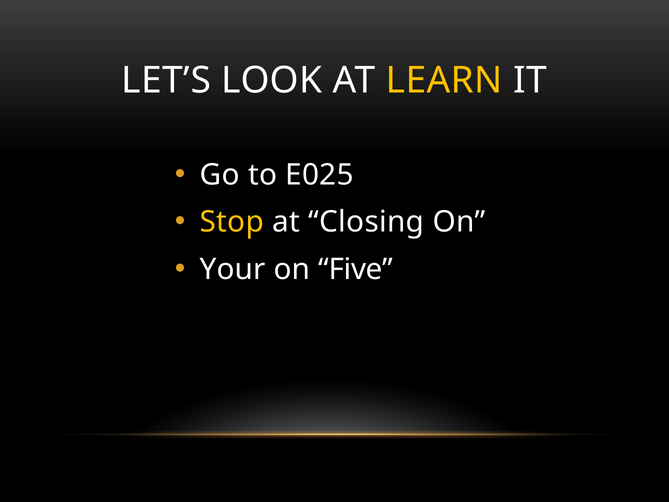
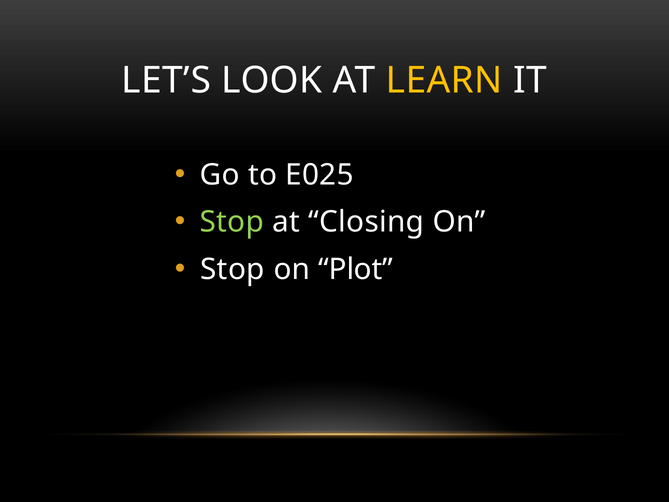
Stop at (232, 222) colour: yellow -> light green
Your at (233, 269): Your -> Stop
Five: Five -> Plot
